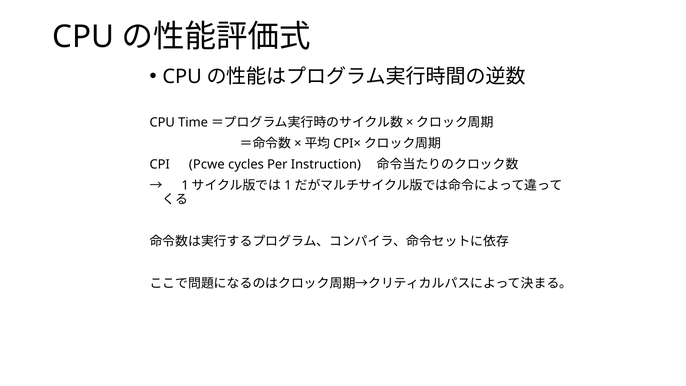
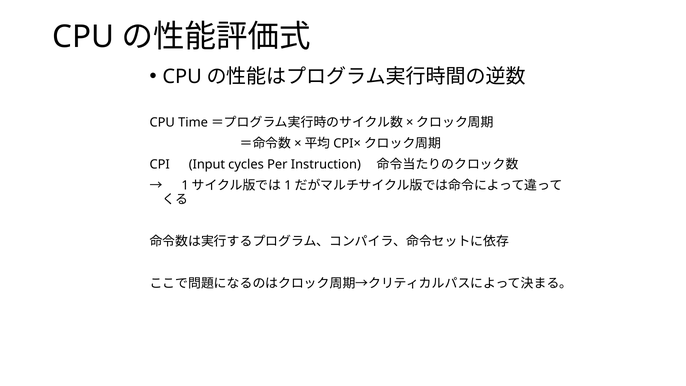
Pcwe: Pcwe -> Input
